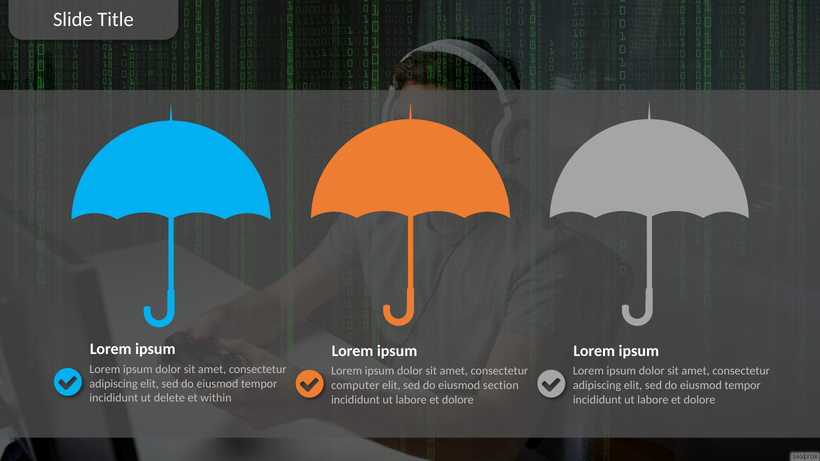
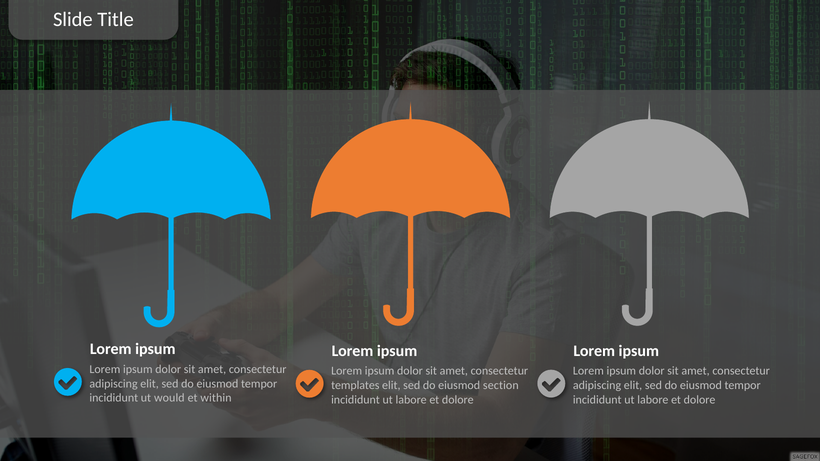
computer: computer -> templates
delete: delete -> would
